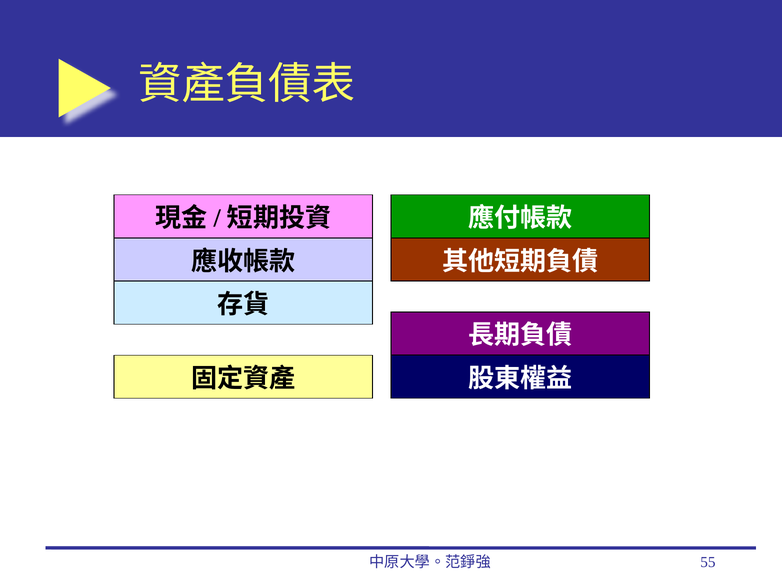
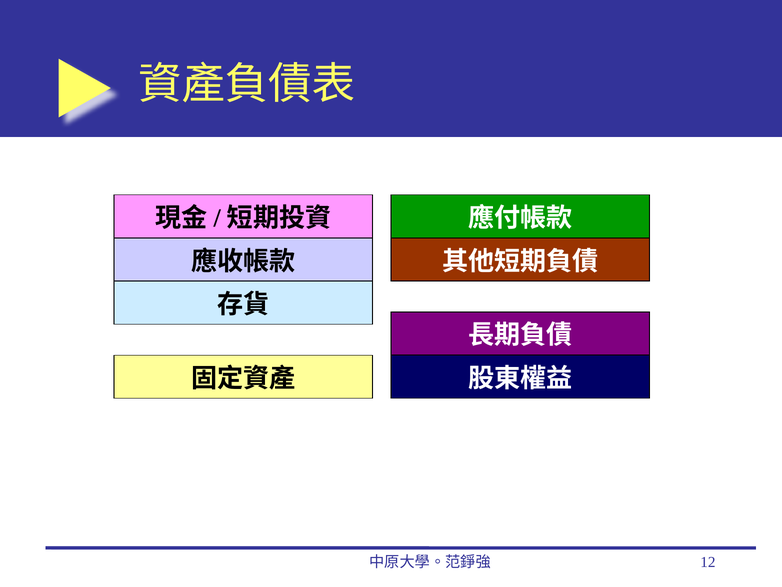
55: 55 -> 12
